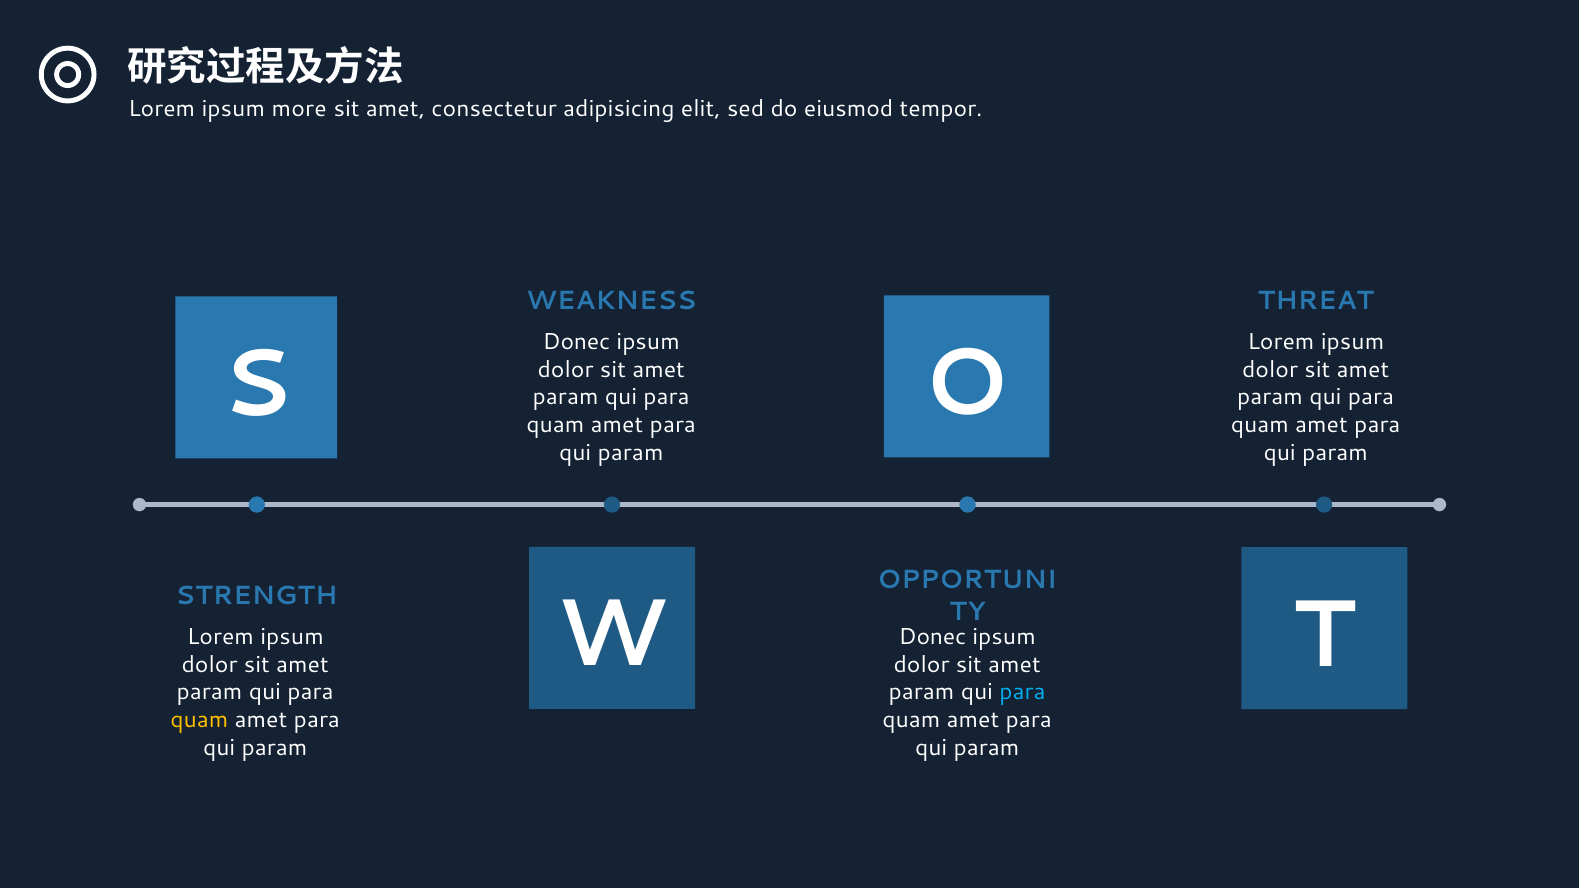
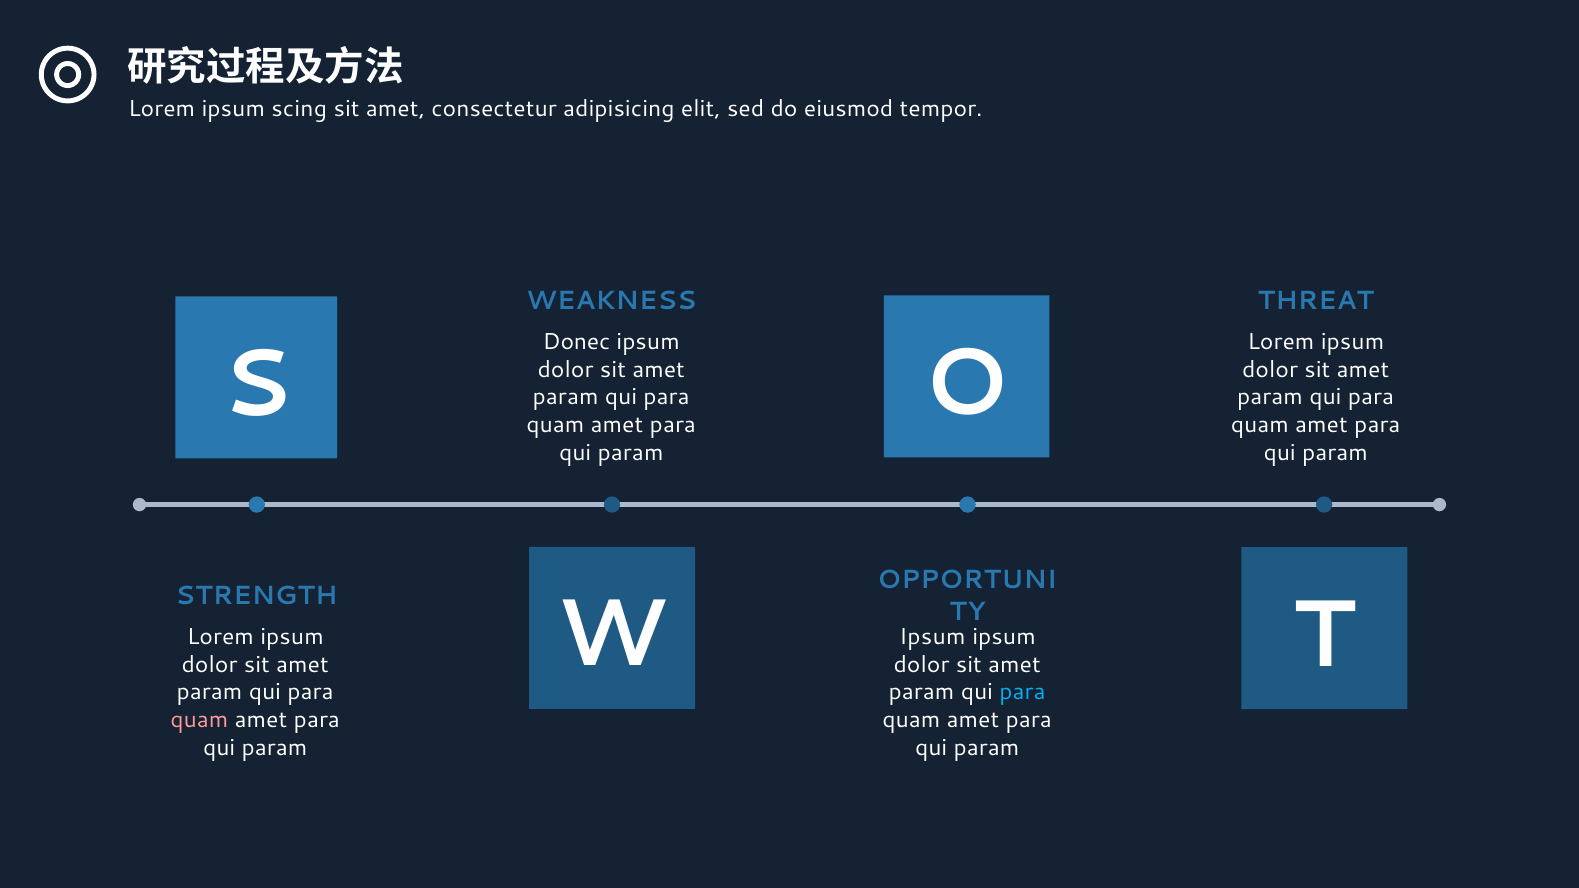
more: more -> scing
Donec at (932, 637): Donec -> Ipsum
quam at (199, 720) colour: yellow -> pink
